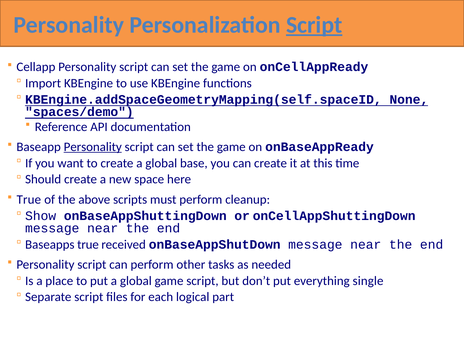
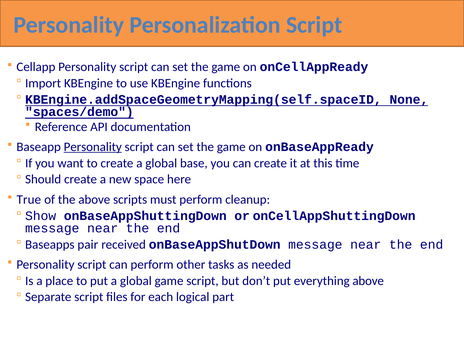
Script at (314, 25) underline: present -> none
Baseapps true: true -> pair
everything single: single -> above
